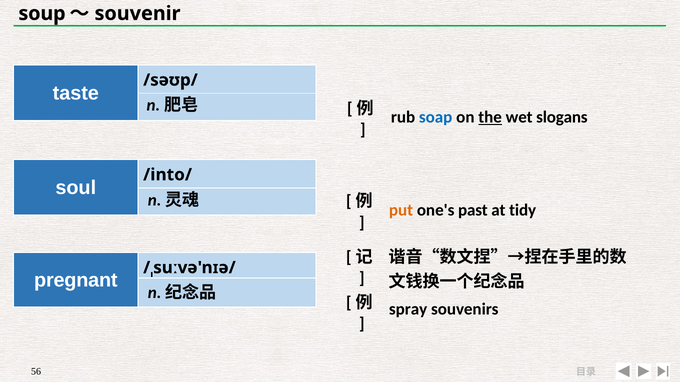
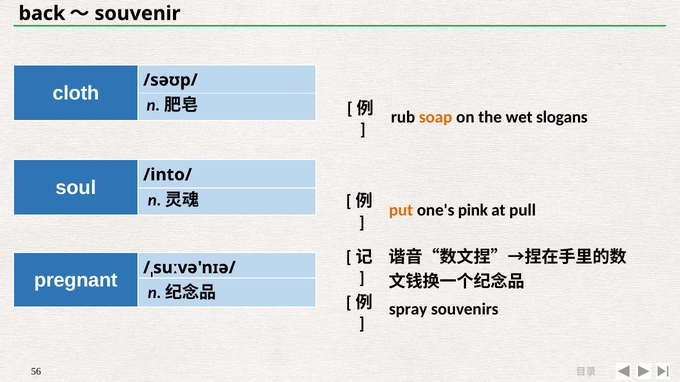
soup: soup -> back
taste: taste -> cloth
soap colour: blue -> orange
the underline: present -> none
past: past -> pink
tidy: tidy -> pull
